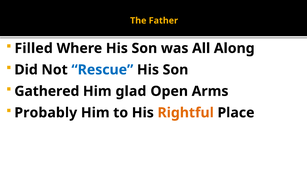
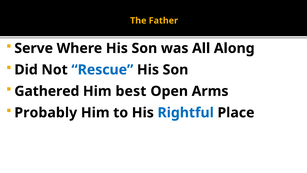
Filled: Filled -> Serve
glad: glad -> best
Rightful colour: orange -> blue
